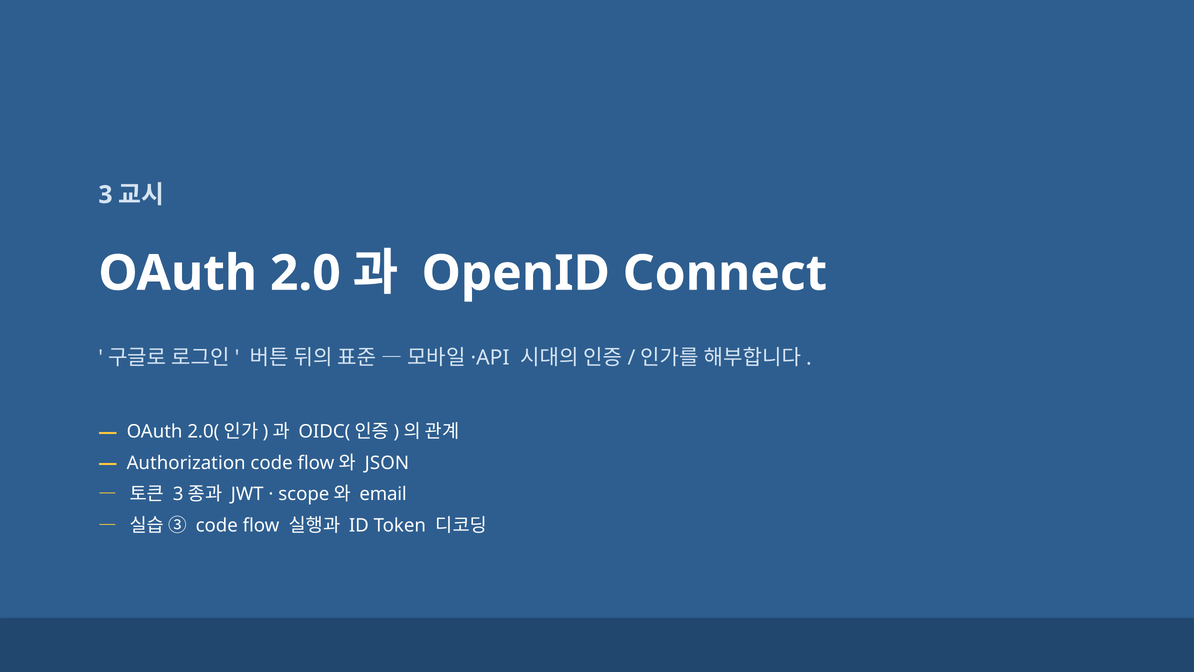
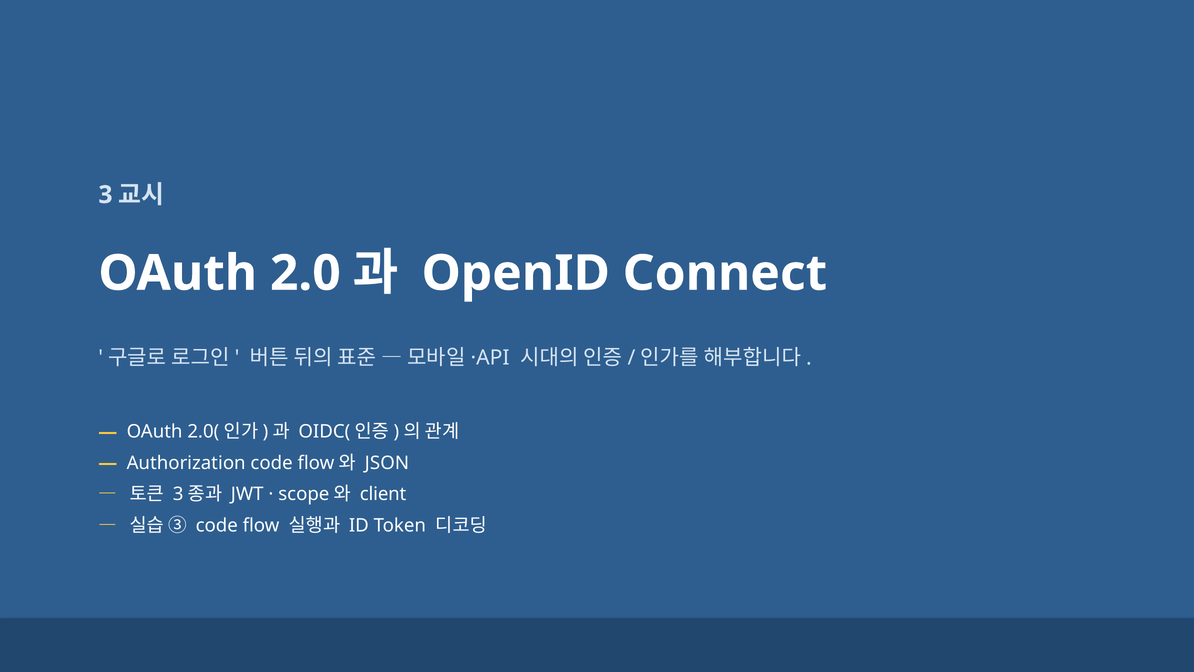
email: email -> client
